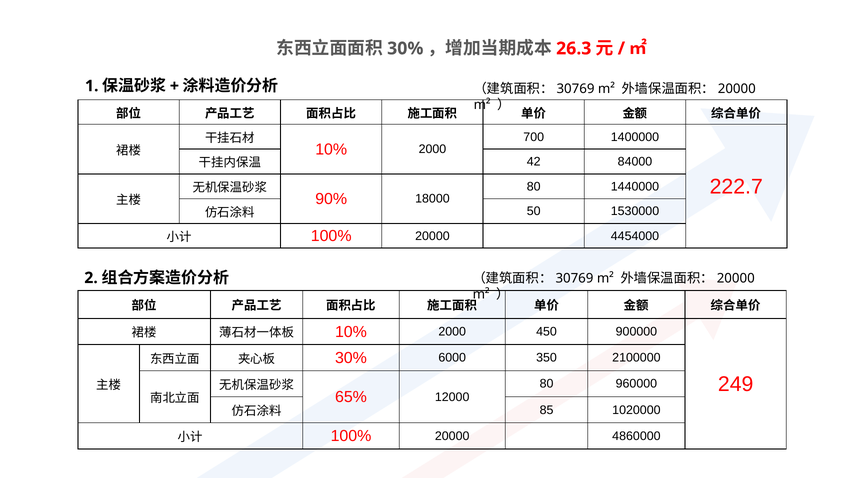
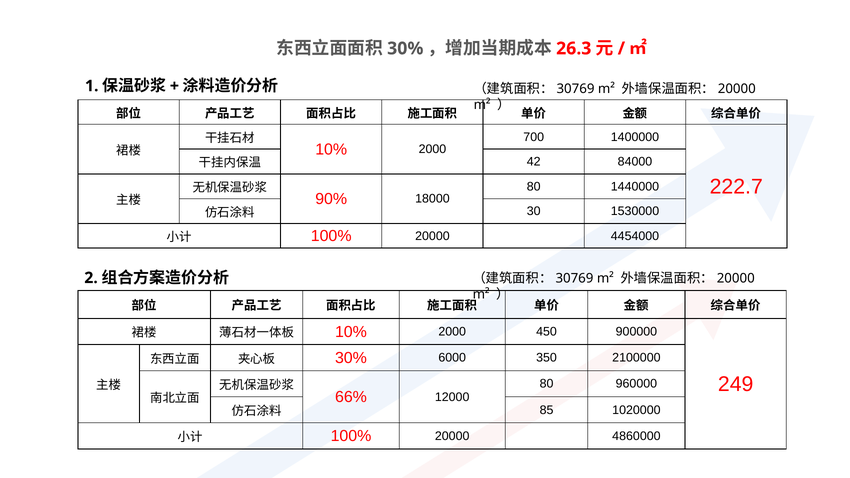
50: 50 -> 30
65%: 65% -> 66%
